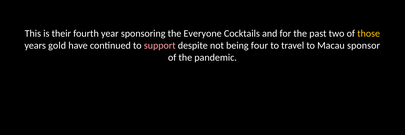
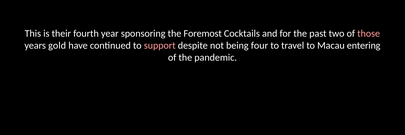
Everyone: Everyone -> Foremost
those colour: yellow -> pink
sponsor: sponsor -> entering
